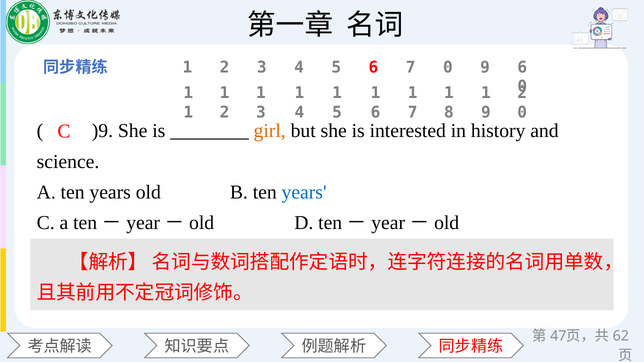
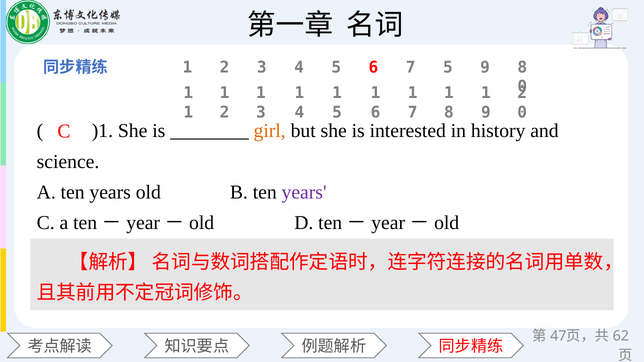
7 0: 0 -> 5
9 6: 6 -> 8
)9: )9 -> )1
years at (304, 192) colour: blue -> purple
